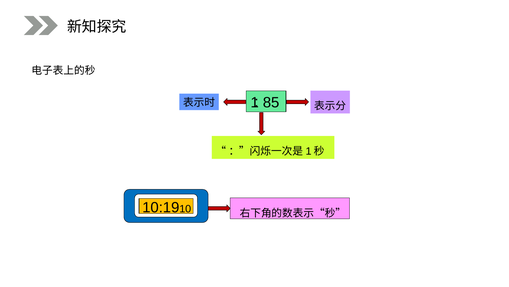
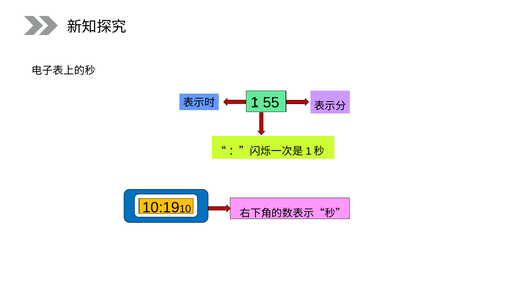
85: 85 -> 55
